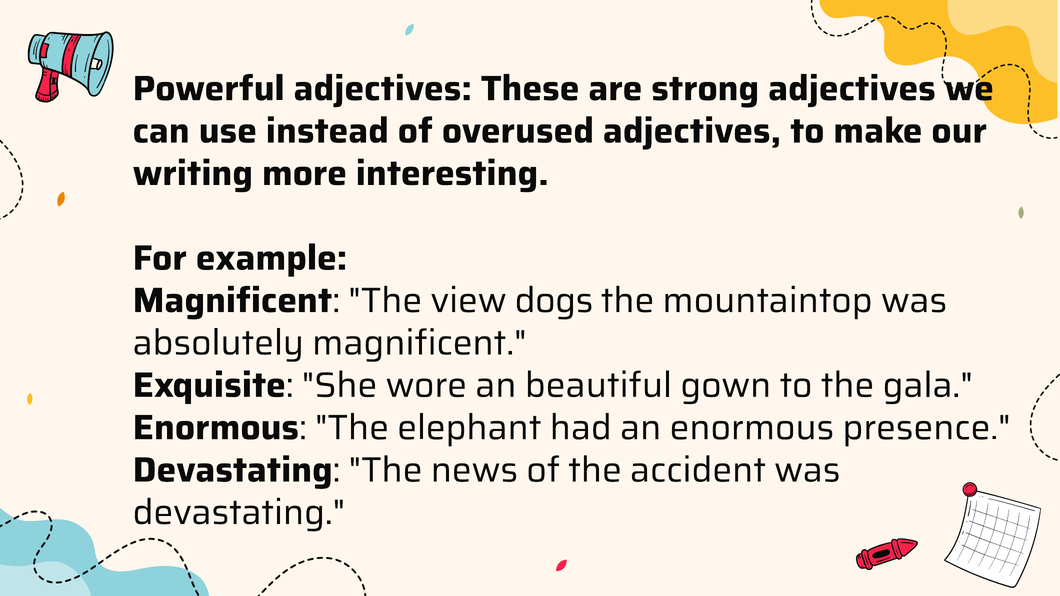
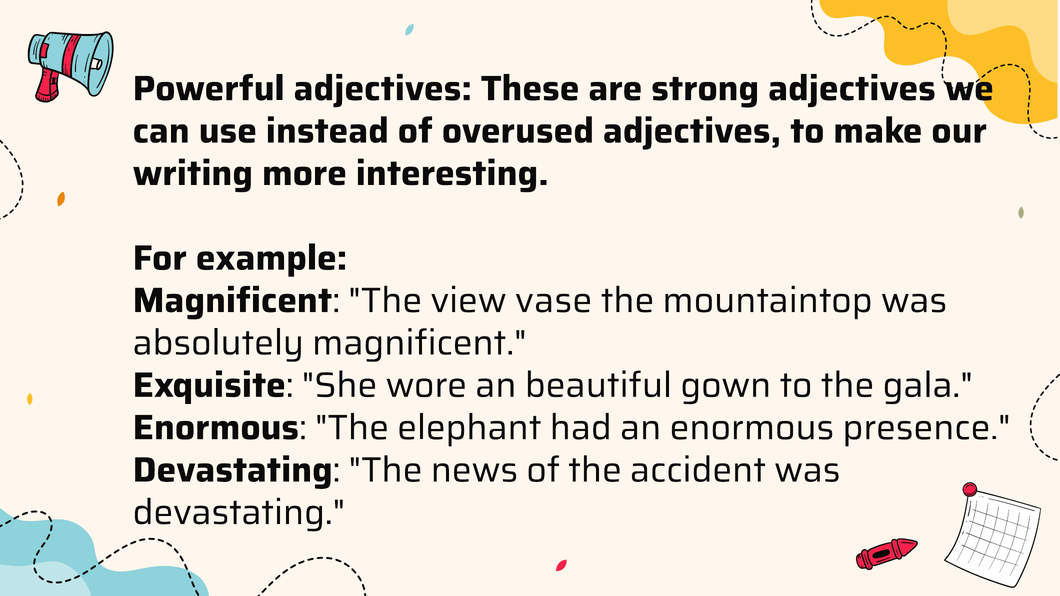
dogs: dogs -> vase
